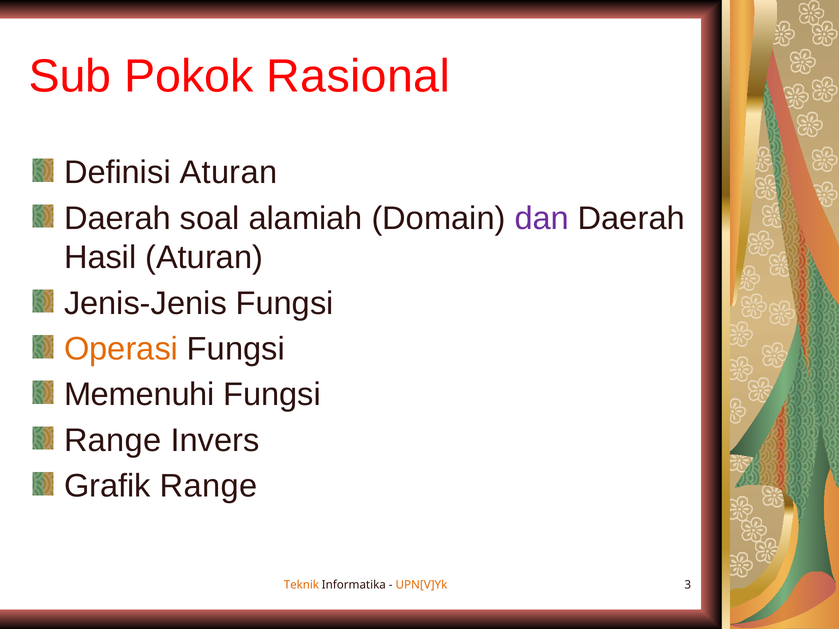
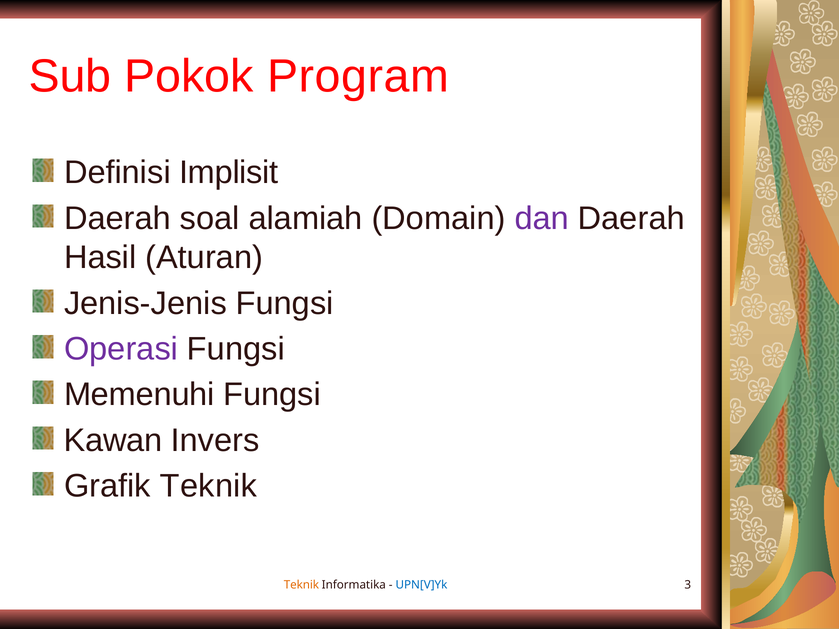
Rasional: Rasional -> Program
Definisi Aturan: Aturan -> Implisit
Operasi colour: orange -> purple
Range at (113, 441): Range -> Kawan
Grafik Range: Range -> Teknik
UPN[V]Yk colour: orange -> blue
